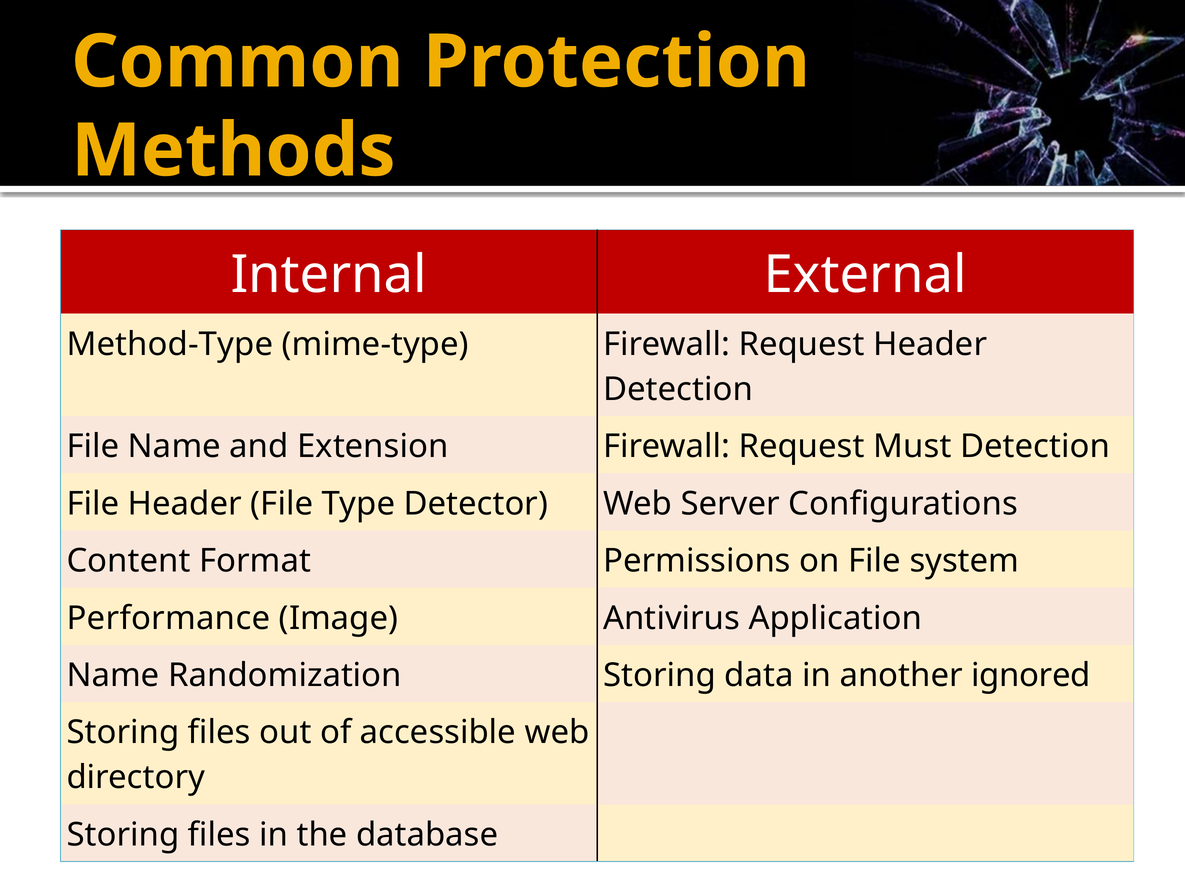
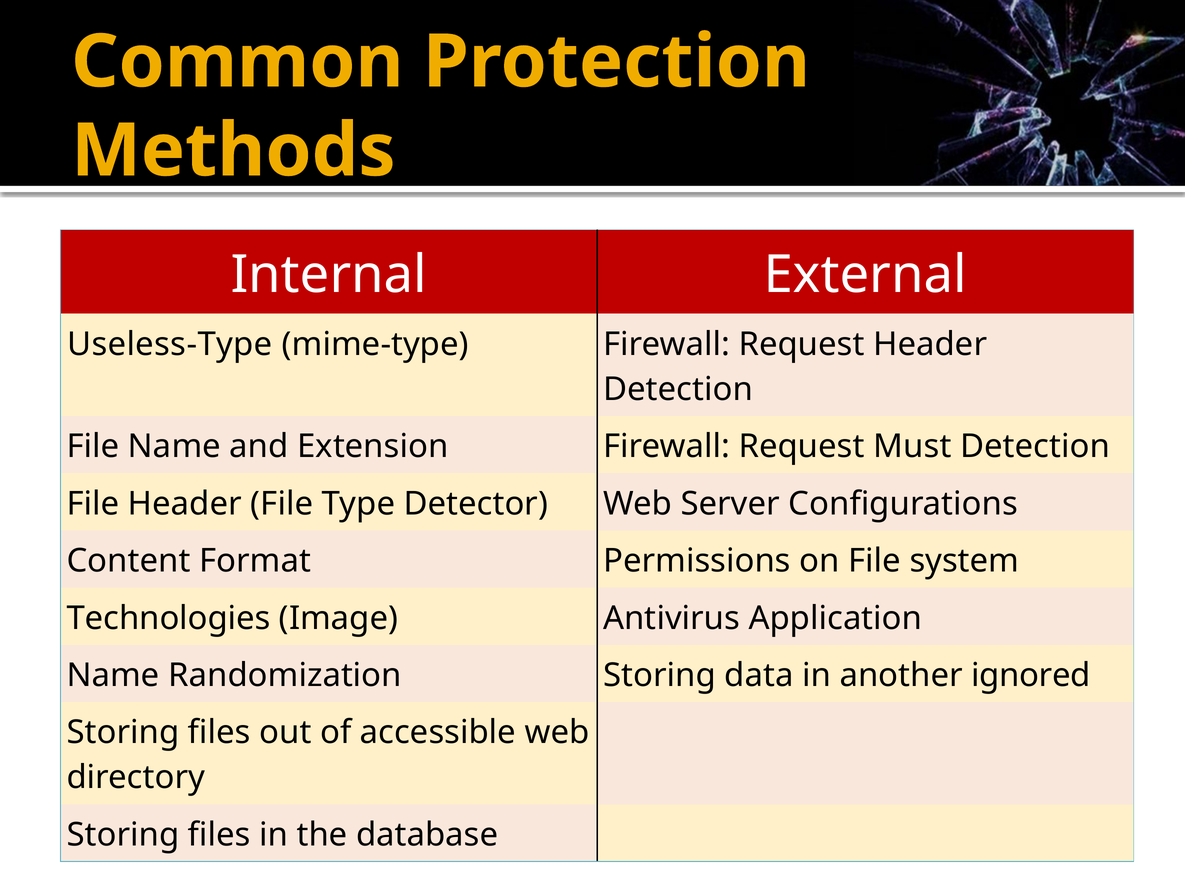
Method-Type: Method-Type -> Useless-Type
Performance: Performance -> Technologies
